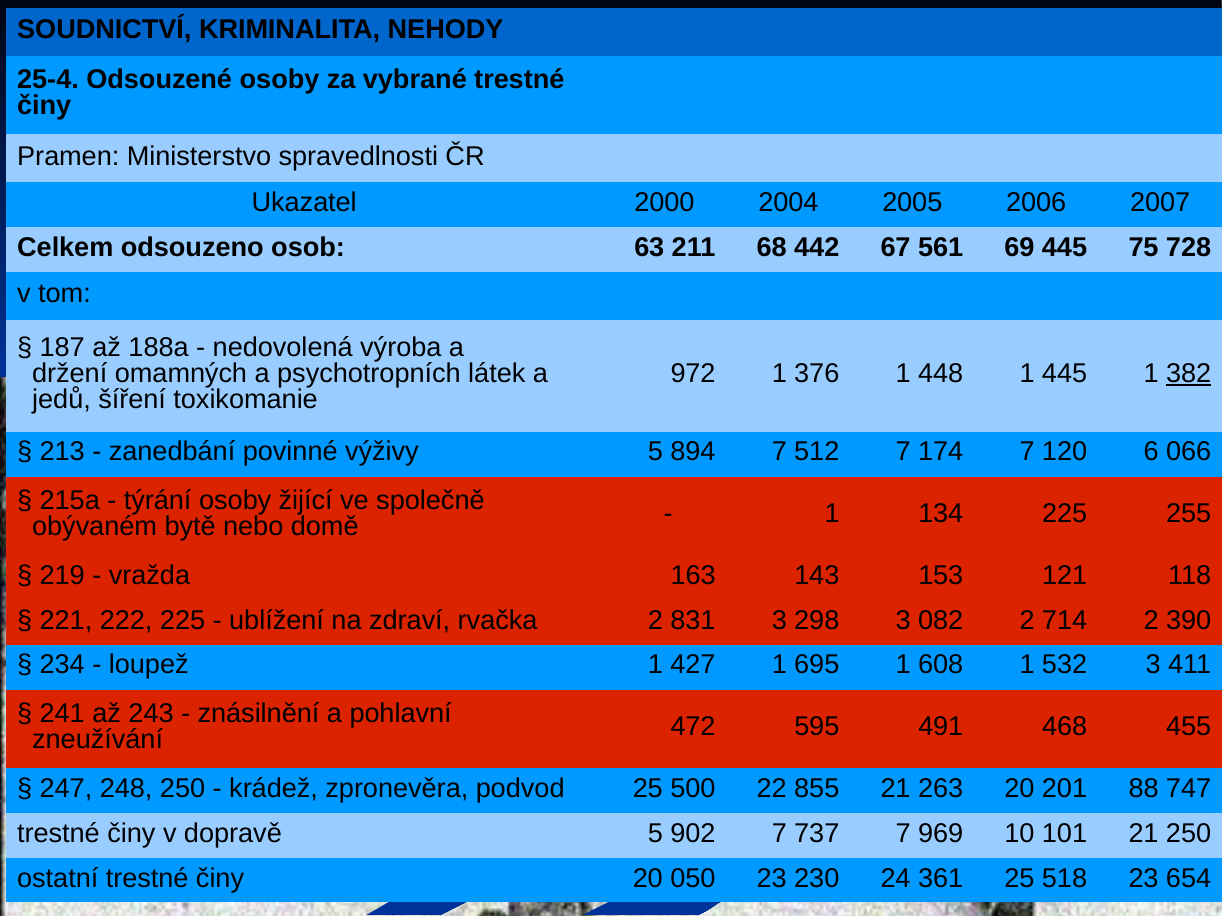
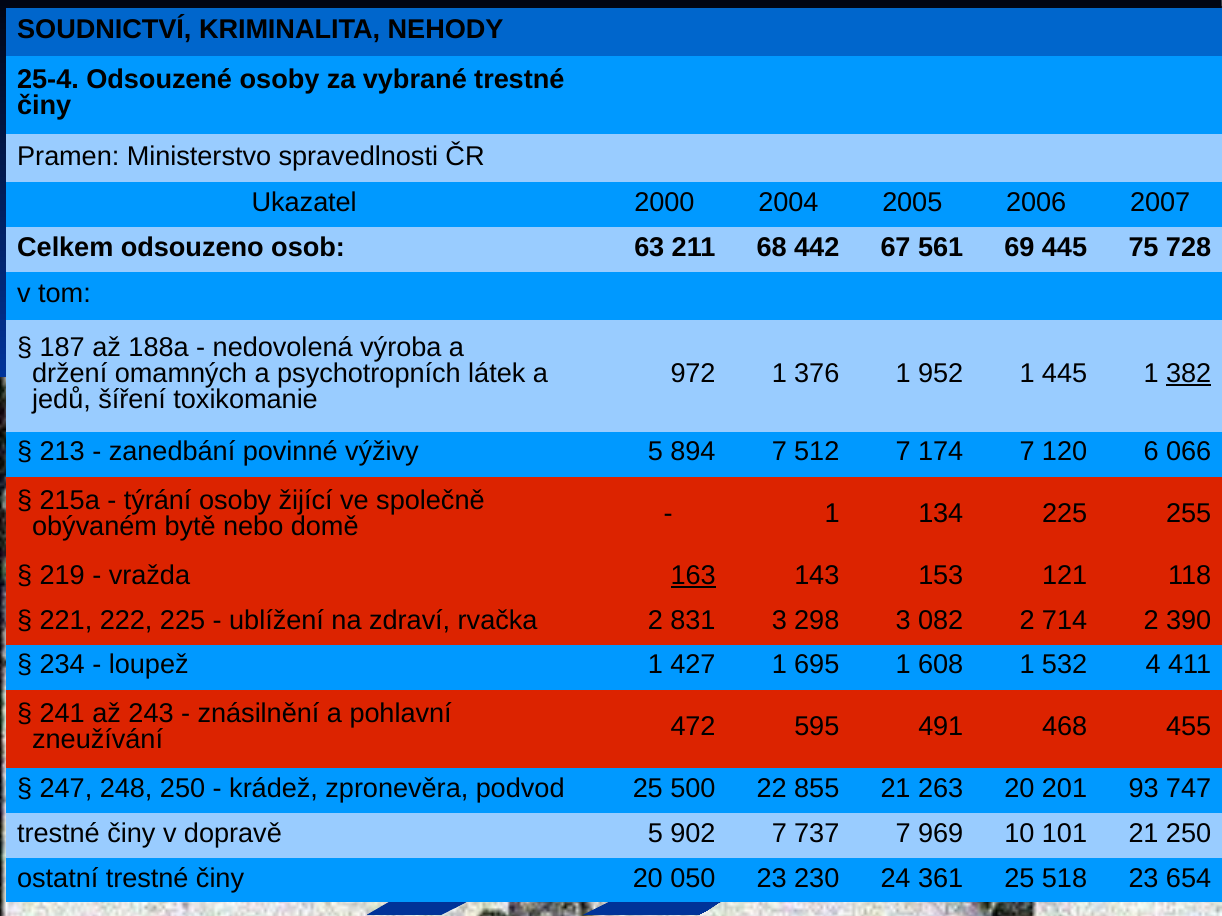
448: 448 -> 952
163 underline: none -> present
532 3: 3 -> 4
88: 88 -> 93
